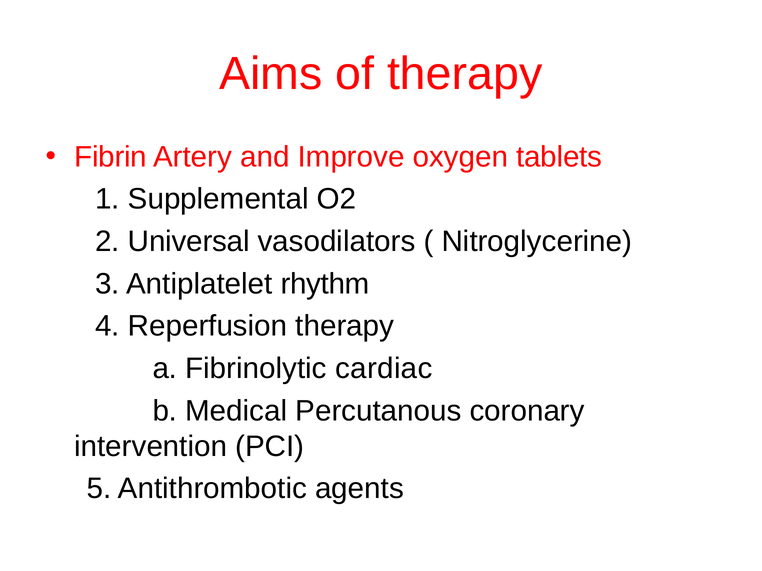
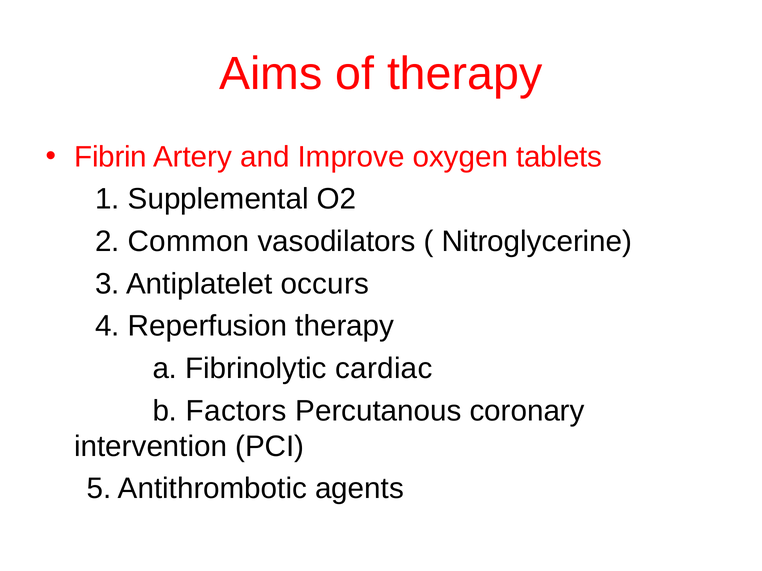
Universal: Universal -> Common
rhythm: rhythm -> occurs
Medical: Medical -> Factors
